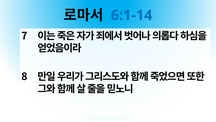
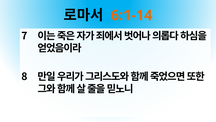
6:1-14 colour: blue -> orange
